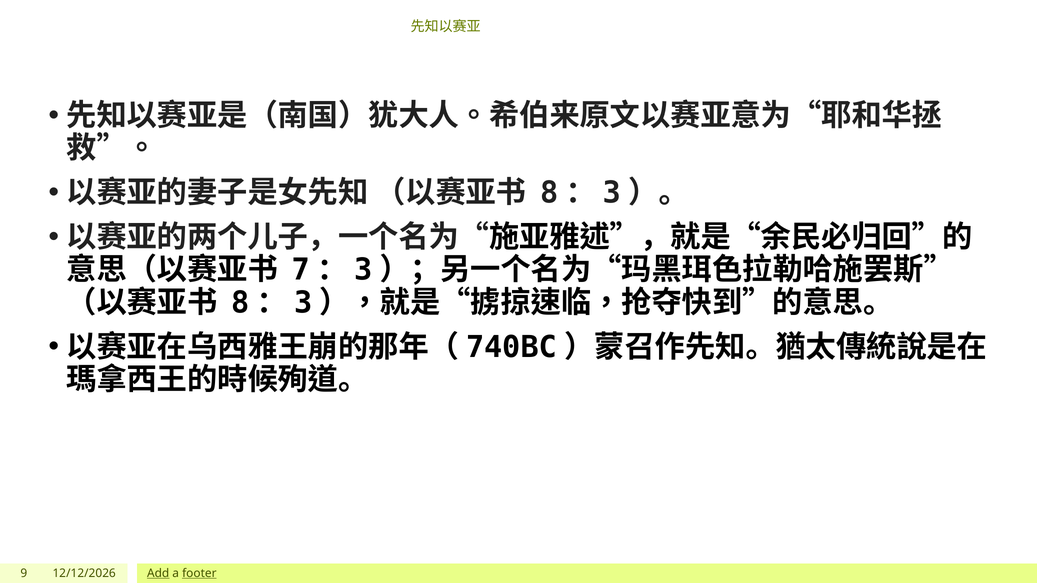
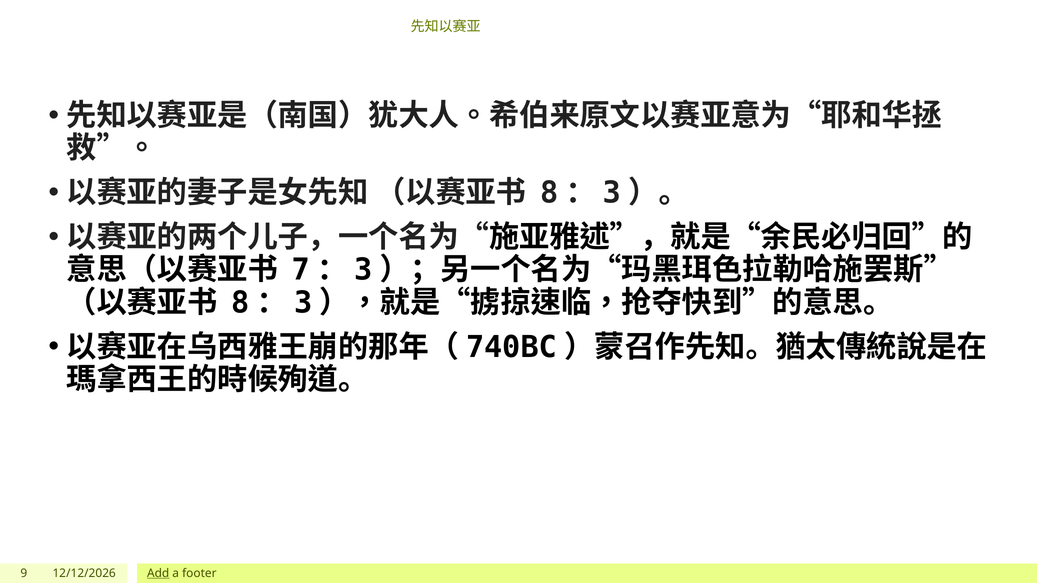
footer underline: present -> none
